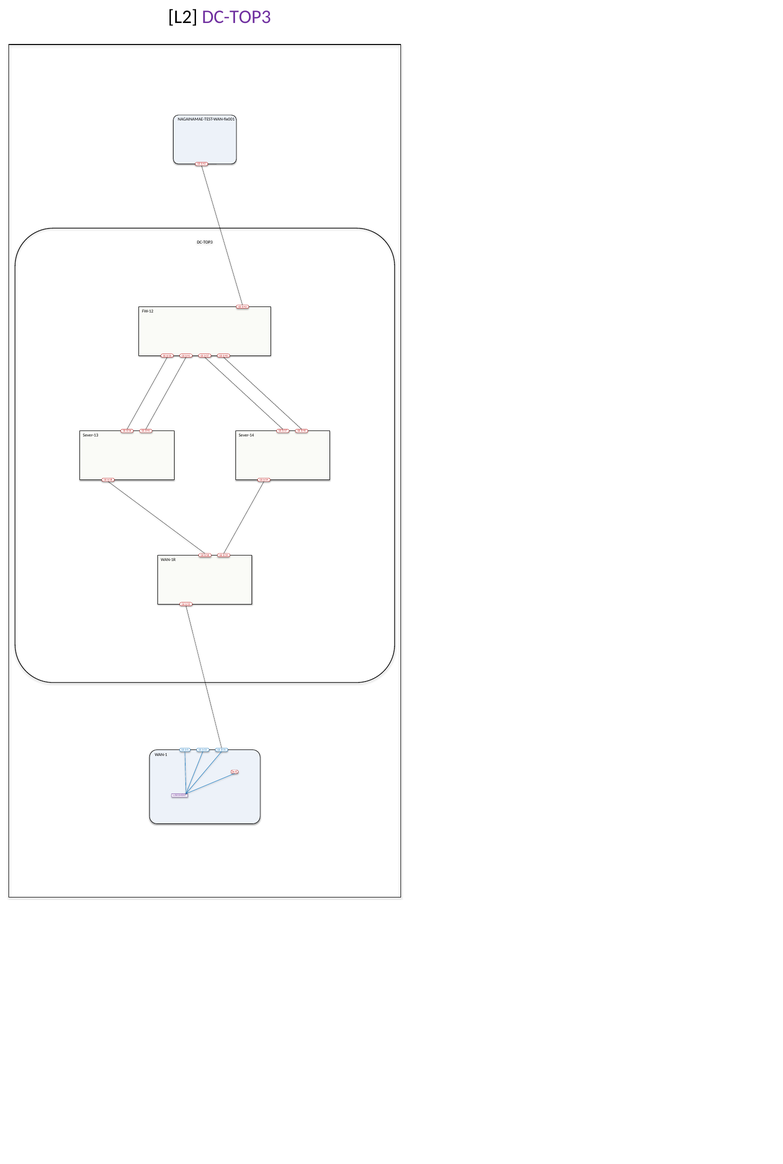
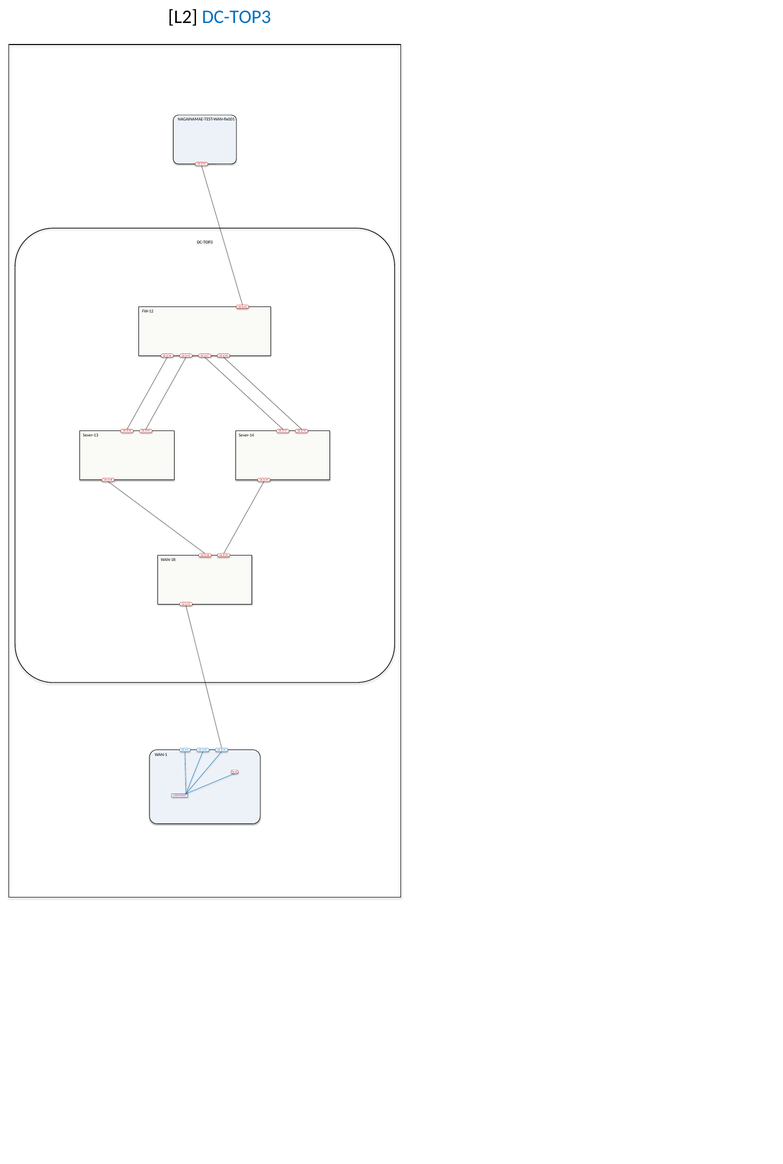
DC-TOP3 at (236, 17) colour: purple -> blue
